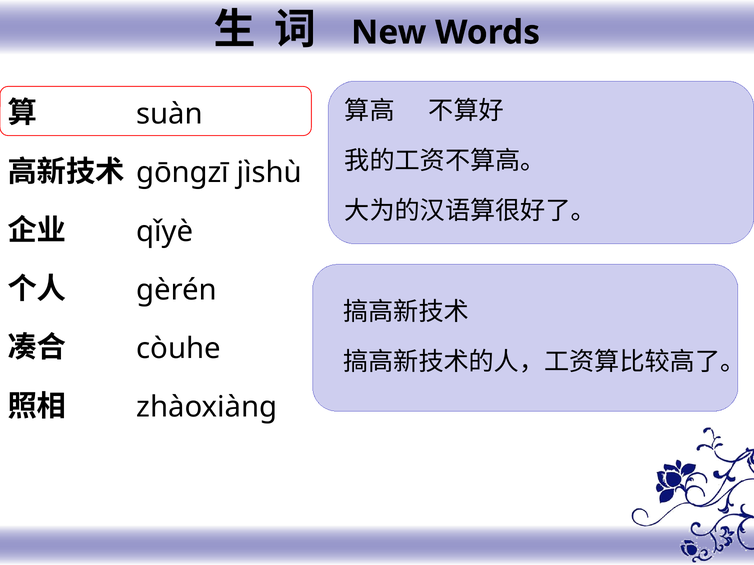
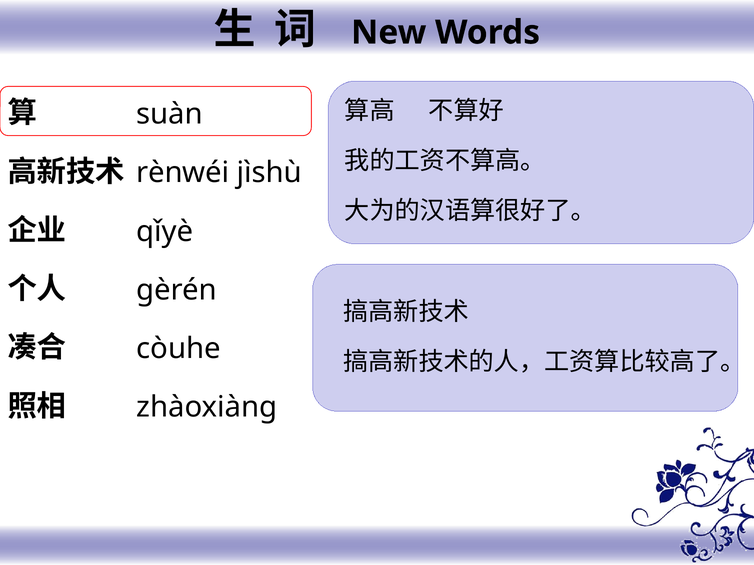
gōngzī: gōngzī -> rènwéi
